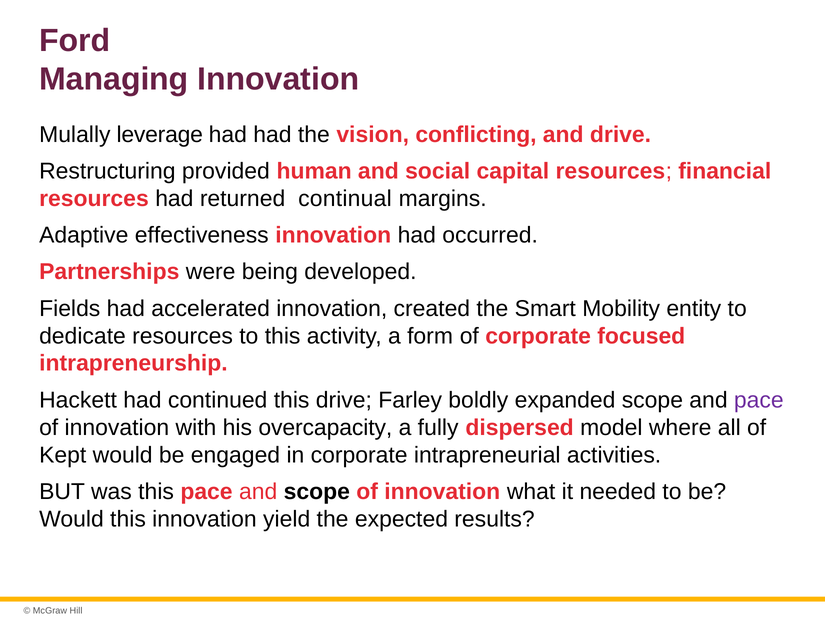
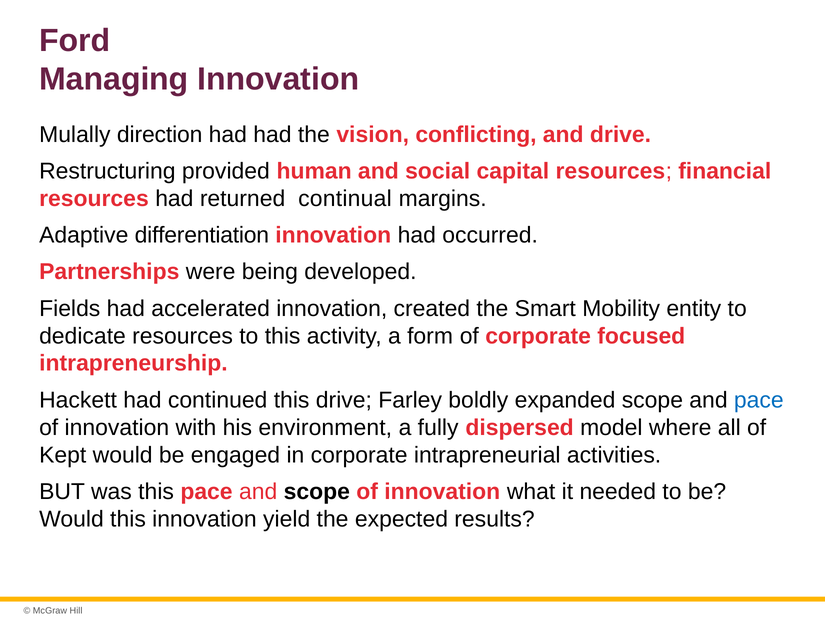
leverage: leverage -> direction
effectiveness: effectiveness -> differentiation
pace at (759, 401) colour: purple -> blue
overcapacity: overcapacity -> environment
